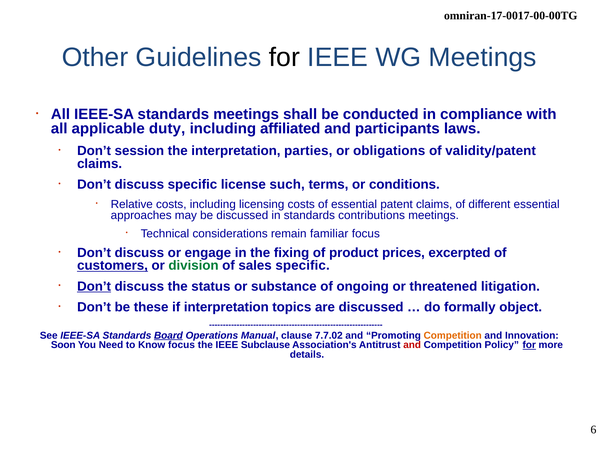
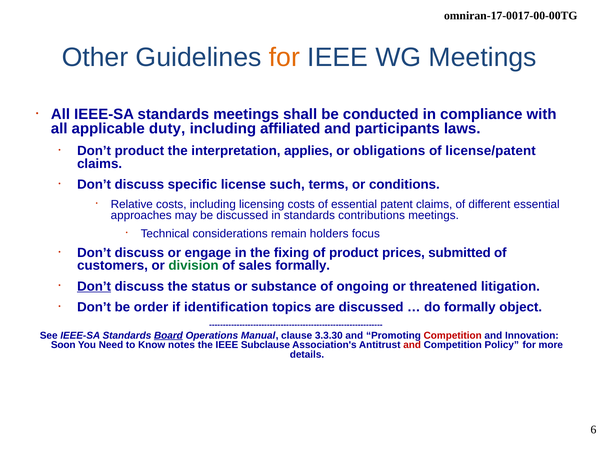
for at (284, 57) colour: black -> orange
Don’t session: session -> product
parties: parties -> applies
validity/patent: validity/patent -> license/patent
familiar: familiar -> holders
excerpted: excerpted -> submitted
customers underline: present -> none
sales specific: specific -> formally
these: these -> order
if interpretation: interpretation -> identification
7.7.02: 7.7.02 -> 3.3.30
Competition at (453, 336) colour: orange -> red
Know focus: focus -> notes
for at (529, 345) underline: present -> none
